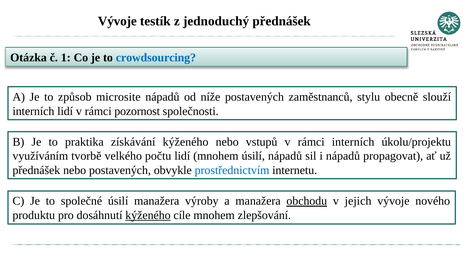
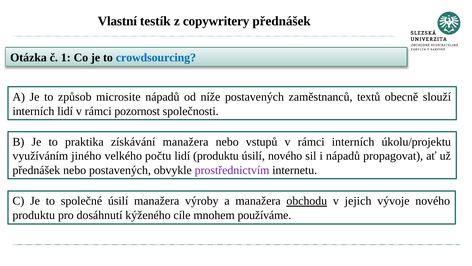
Vývoje at (117, 21): Vývoje -> Vlastní
jednoduchý: jednoduchý -> copywritery
stylu: stylu -> textů
získávání kýženého: kýženého -> manažera
tvorbě: tvorbě -> jiného
lidí mnohem: mnohem -> produktu
úsilí nápadů: nápadů -> nového
prostřednictvím colour: blue -> purple
kýženého at (148, 215) underline: present -> none
zlepšování: zlepšování -> používáme
